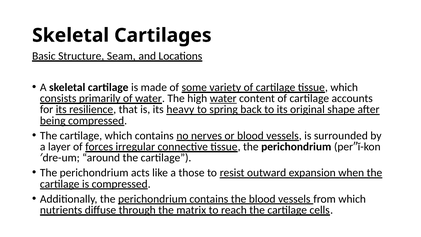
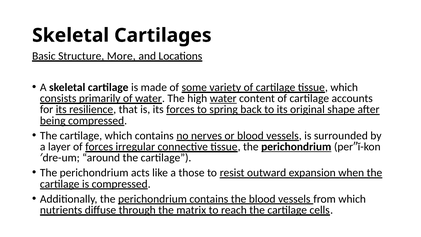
Seam: Seam -> More
its heavy: heavy -> forces
perichondrium at (296, 147) underline: none -> present
